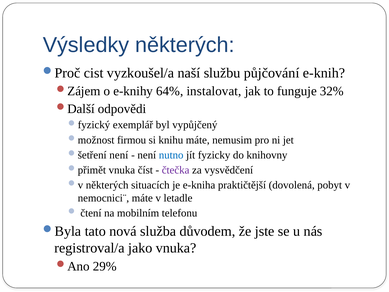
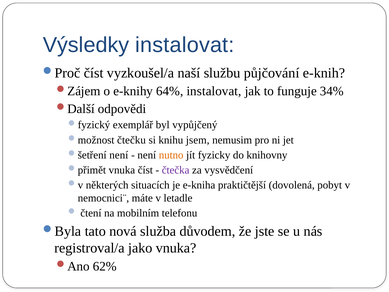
Výsledky některých: některých -> instalovat
cist at (94, 73): cist -> číst
32%: 32% -> 34%
firmou: firmou -> čtečku
knihu máte: máte -> jsem
nutno colour: blue -> orange
29%: 29% -> 62%
